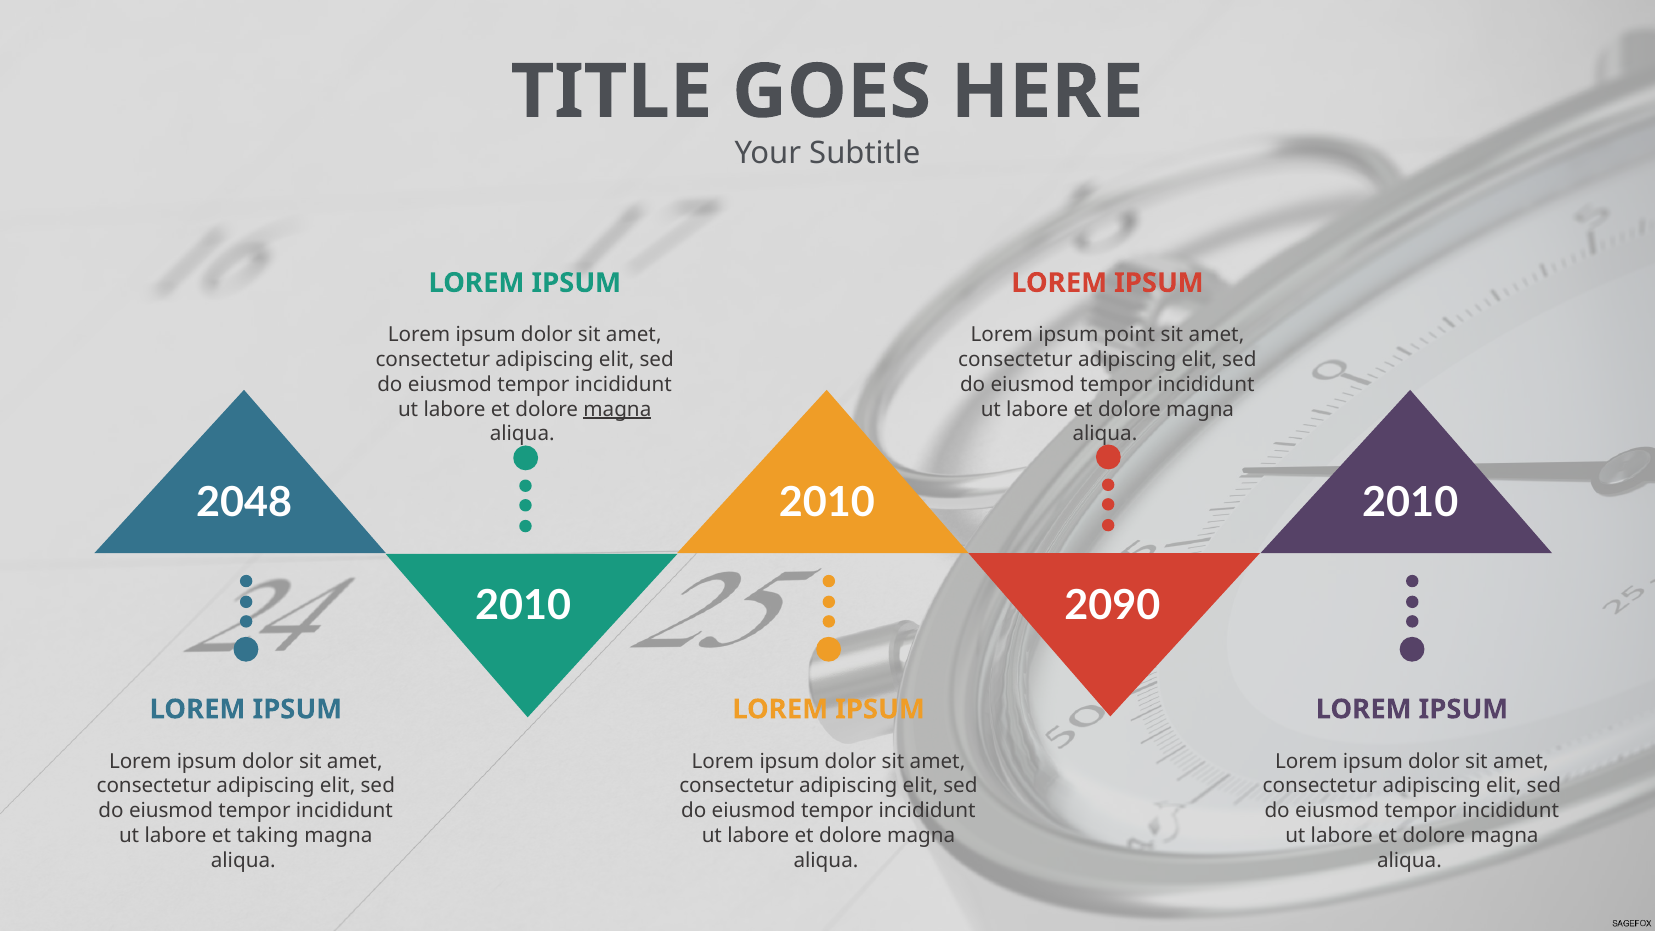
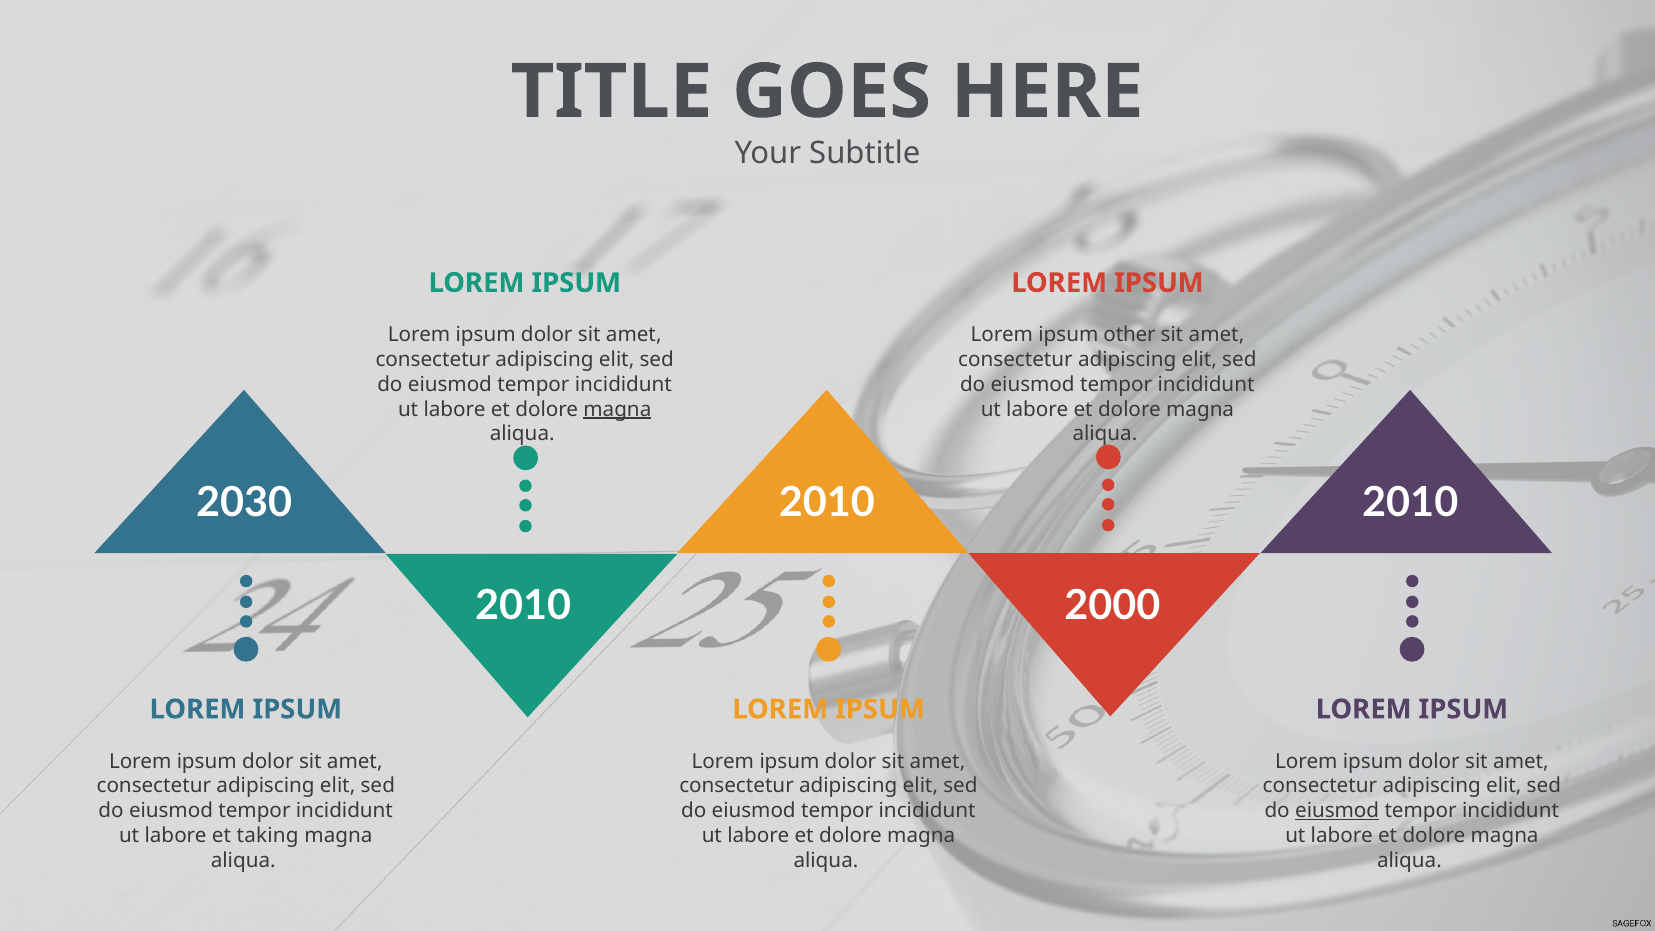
point: point -> other
2048: 2048 -> 2030
2090: 2090 -> 2000
eiusmod at (1337, 811) underline: none -> present
